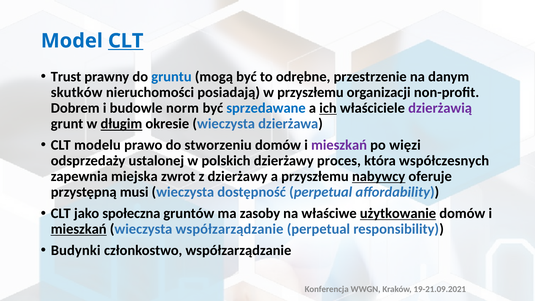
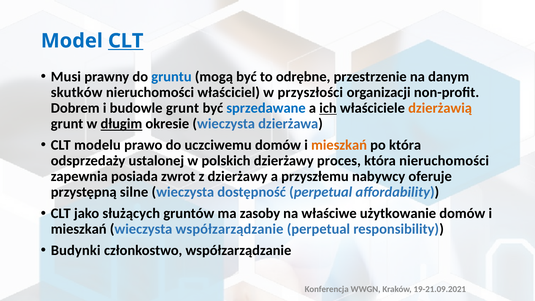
Trust: Trust -> Musi
posiadają: posiadają -> właściciel
w przyszłemu: przyszłemu -> przyszłości
budowle norm: norm -> grunt
dzierżawią colour: purple -> orange
stworzeniu: stworzeniu -> uczciwemu
mieszkań at (339, 145) colour: purple -> orange
po więzi: więzi -> która
która współczesnych: współczesnych -> nieruchomości
miejska: miejska -> posiada
nabywcy underline: present -> none
musi: musi -> silne
społeczna: społeczna -> służących
użytkowanie underline: present -> none
mieszkań at (79, 229) underline: present -> none
